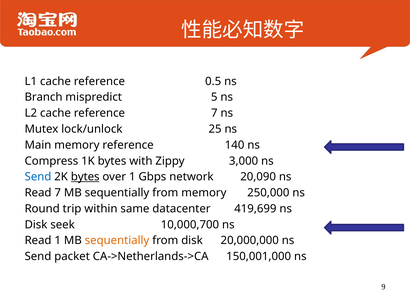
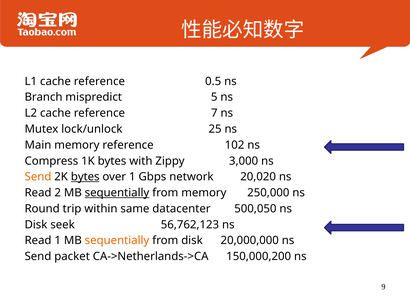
140: 140 -> 102
Send at (38, 177) colour: blue -> orange
20,090: 20,090 -> 20,020
Read 7: 7 -> 2
sequentially at (117, 193) underline: none -> present
419,699: 419,699 -> 500,050
10,000,700: 10,000,700 -> 56,762,123
150,001,000: 150,001,000 -> 150,000,200
